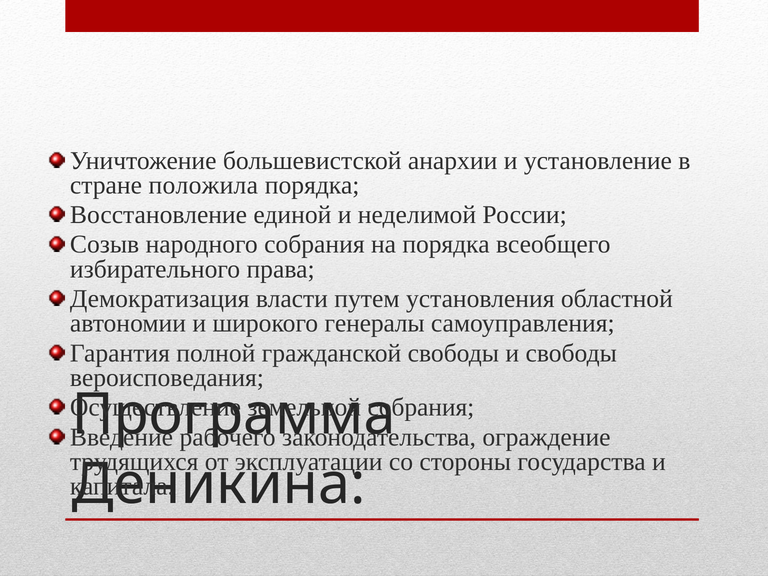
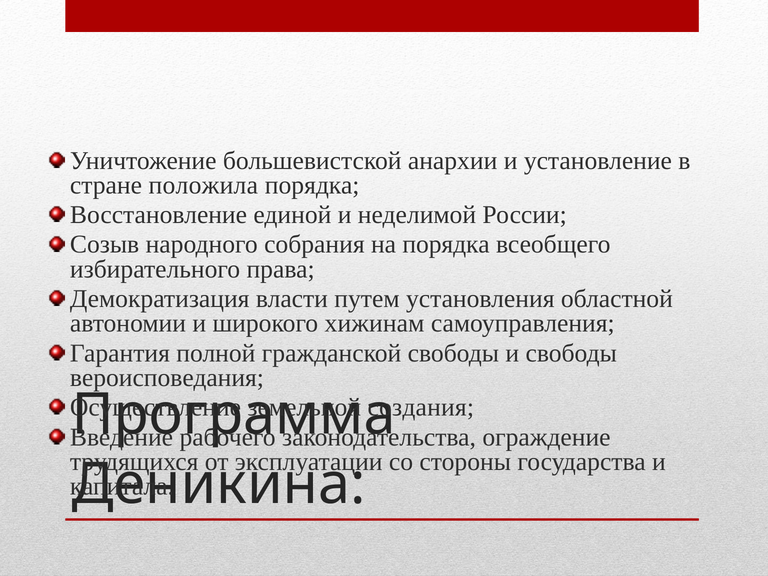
генералы: генералы -> хижинам
собрания at (421, 407): собрания -> создания
